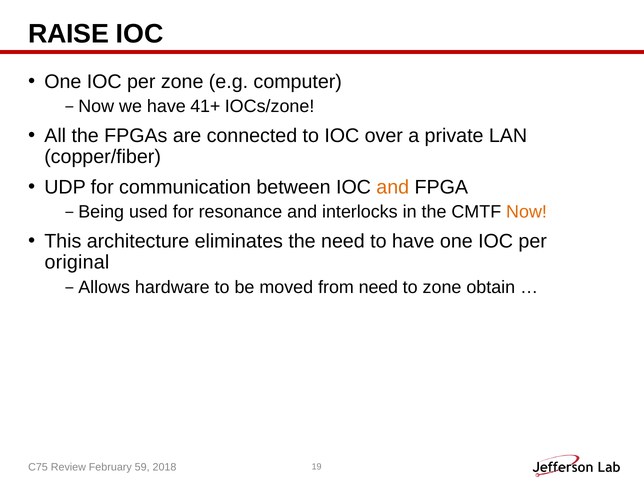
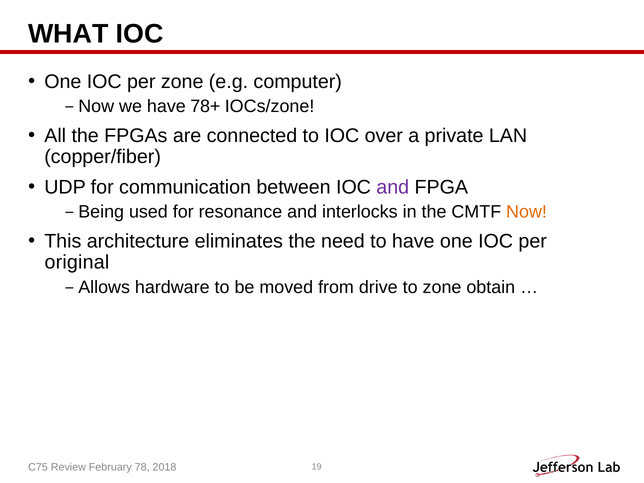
RAISE: RAISE -> WHAT
41+: 41+ -> 78+
and at (393, 187) colour: orange -> purple
from need: need -> drive
59: 59 -> 78
